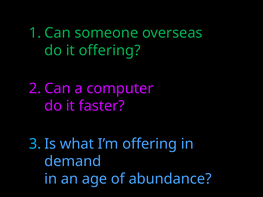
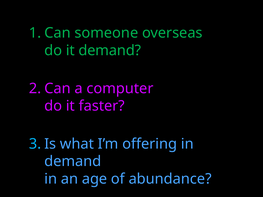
it offering: offering -> demand
